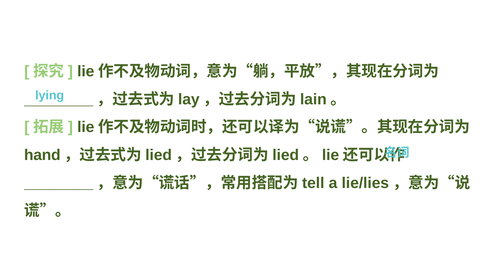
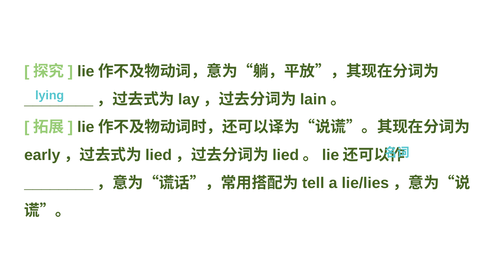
hand: hand -> early
